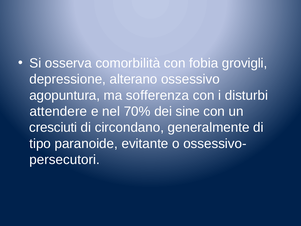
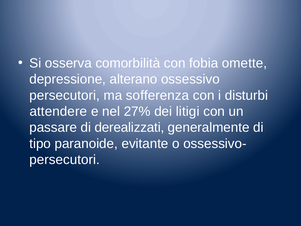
grovigli: grovigli -> omette
agopuntura at (65, 95): agopuntura -> persecutori
70%: 70% -> 27%
sine: sine -> litigi
cresciuti: cresciuti -> passare
circondano: circondano -> derealizzati
